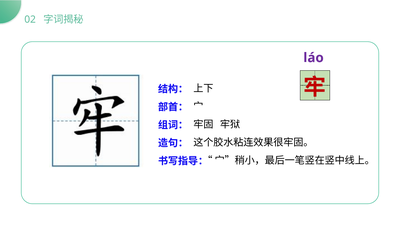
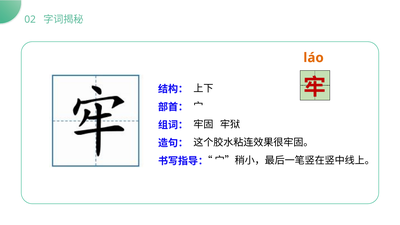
láo colour: purple -> orange
